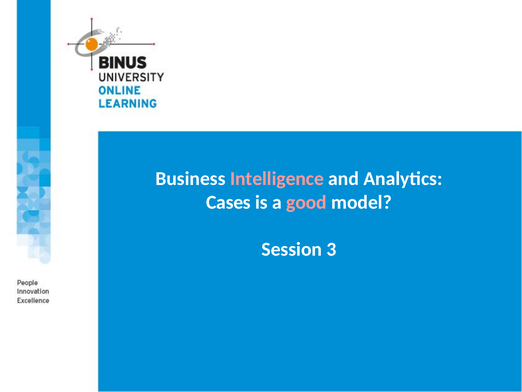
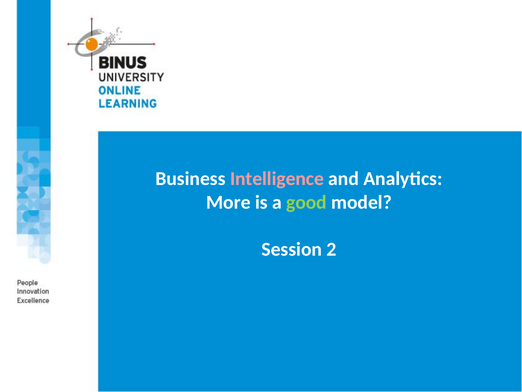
Cases: Cases -> More
good colour: pink -> light green
3: 3 -> 2
